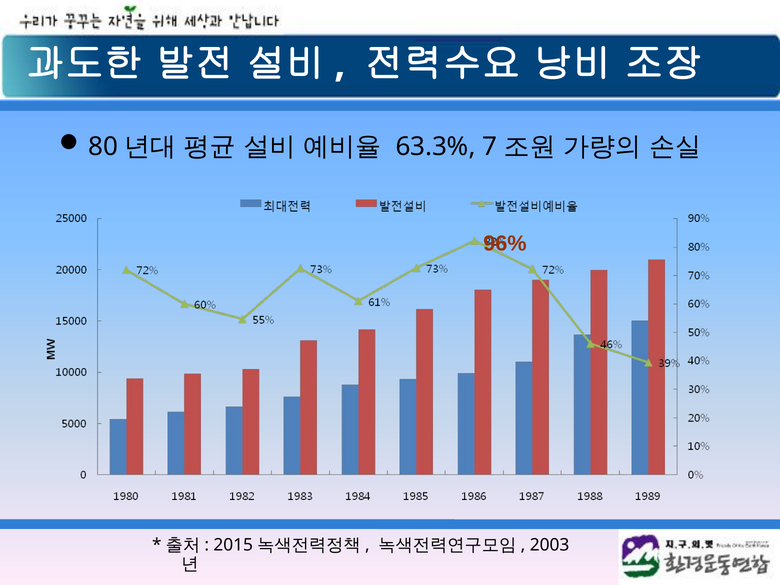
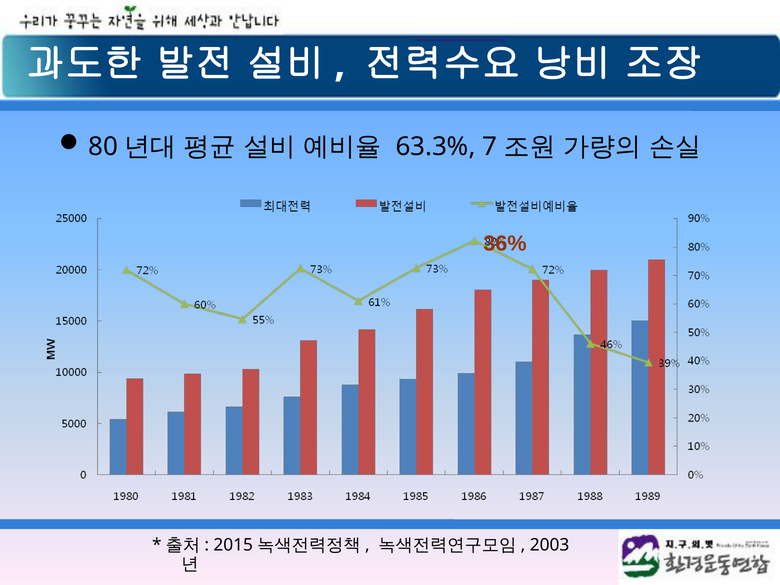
96%: 96% -> 36%
